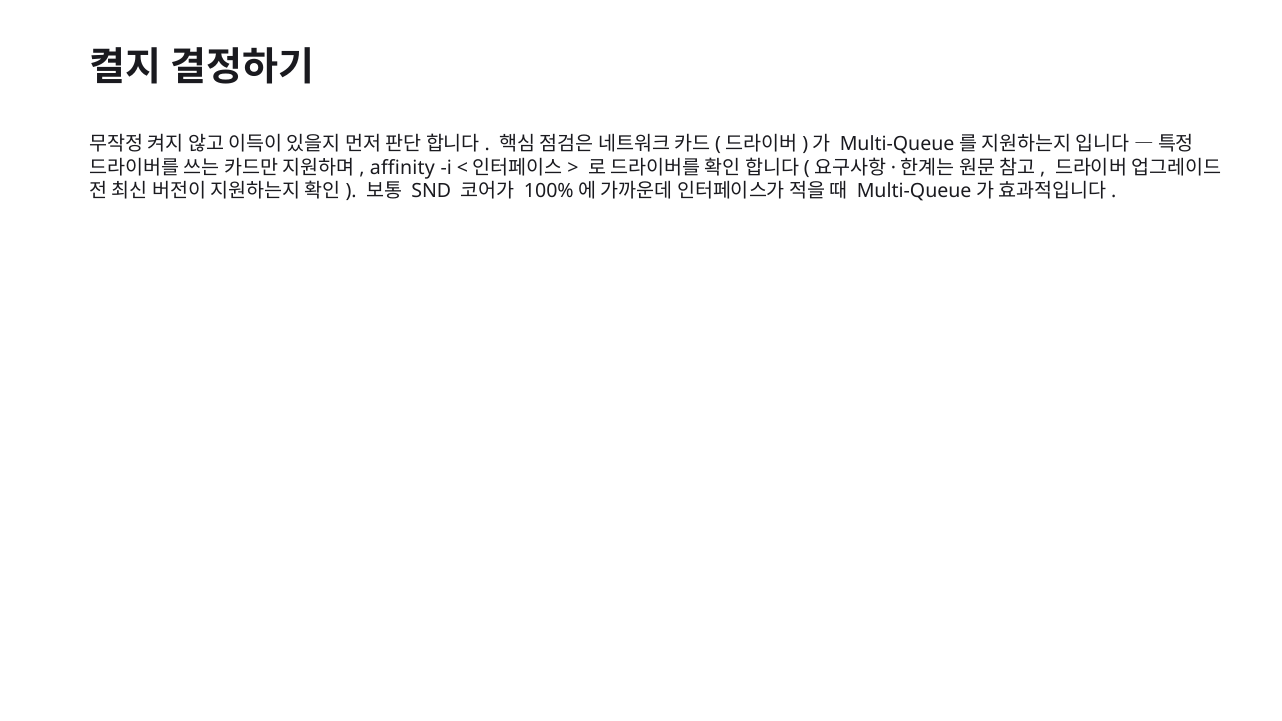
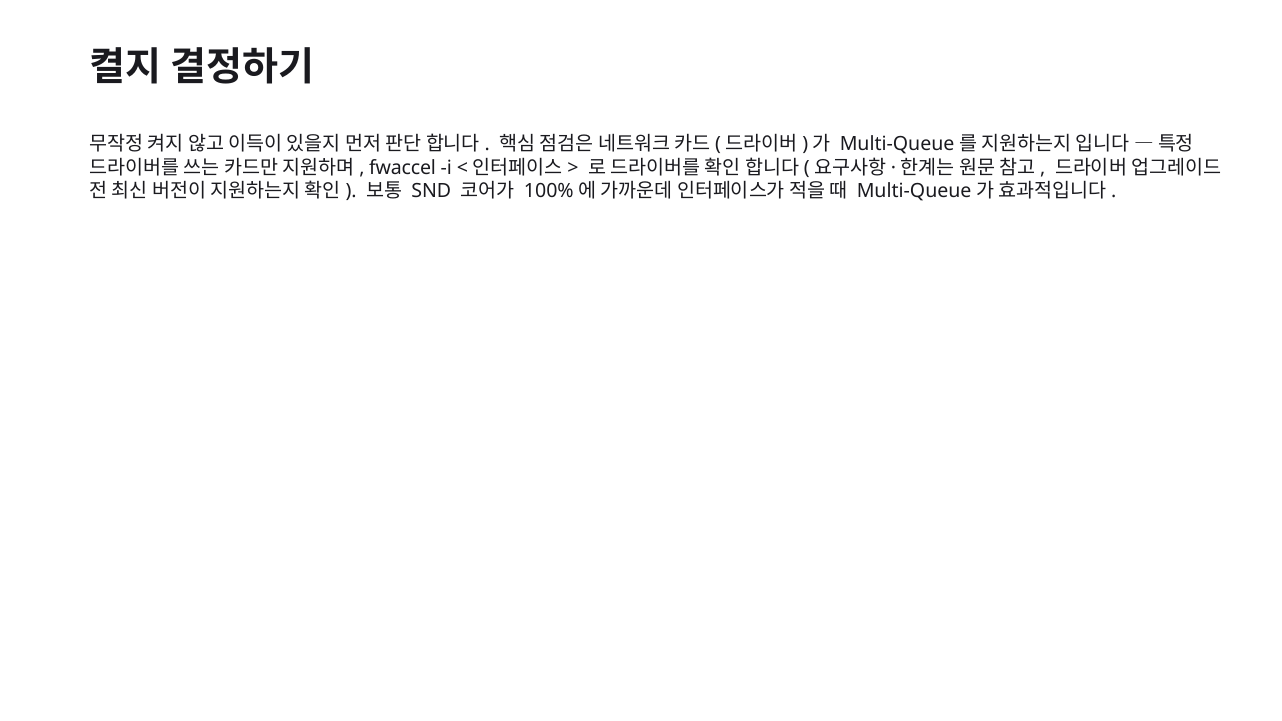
affinity: affinity -> fwaccel
